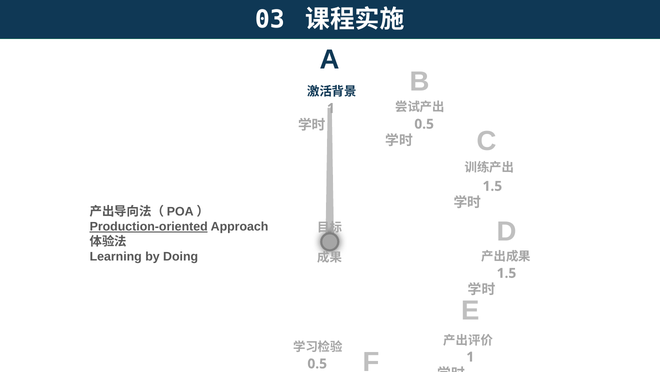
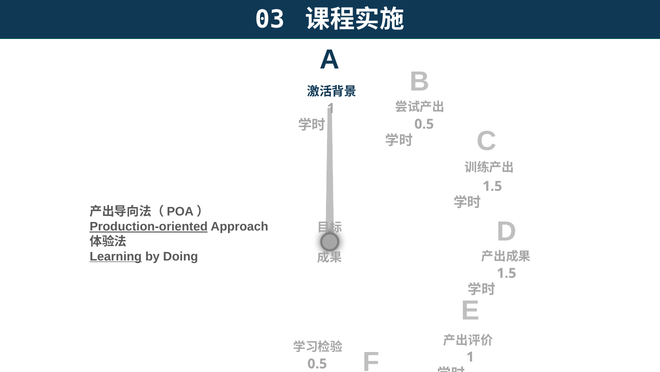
Learning underline: none -> present
